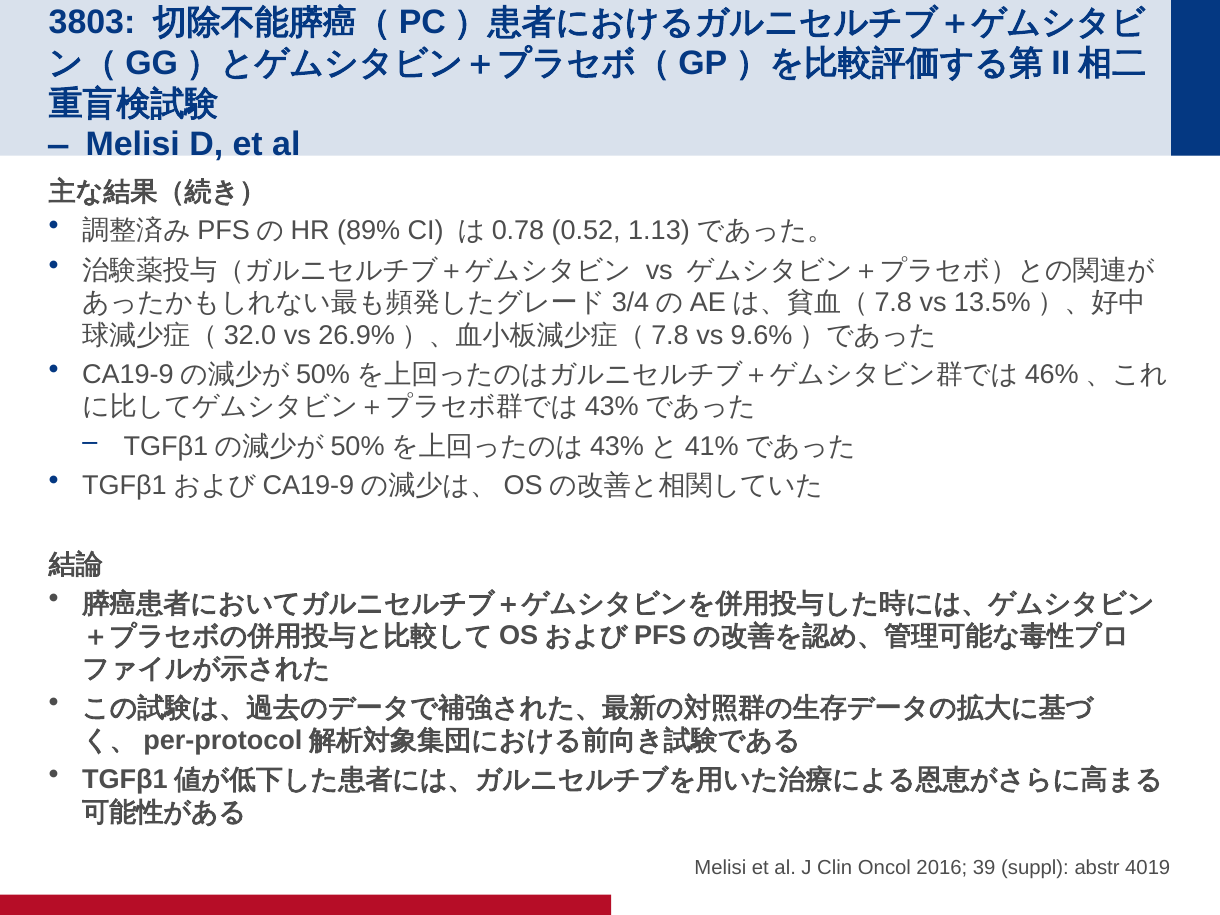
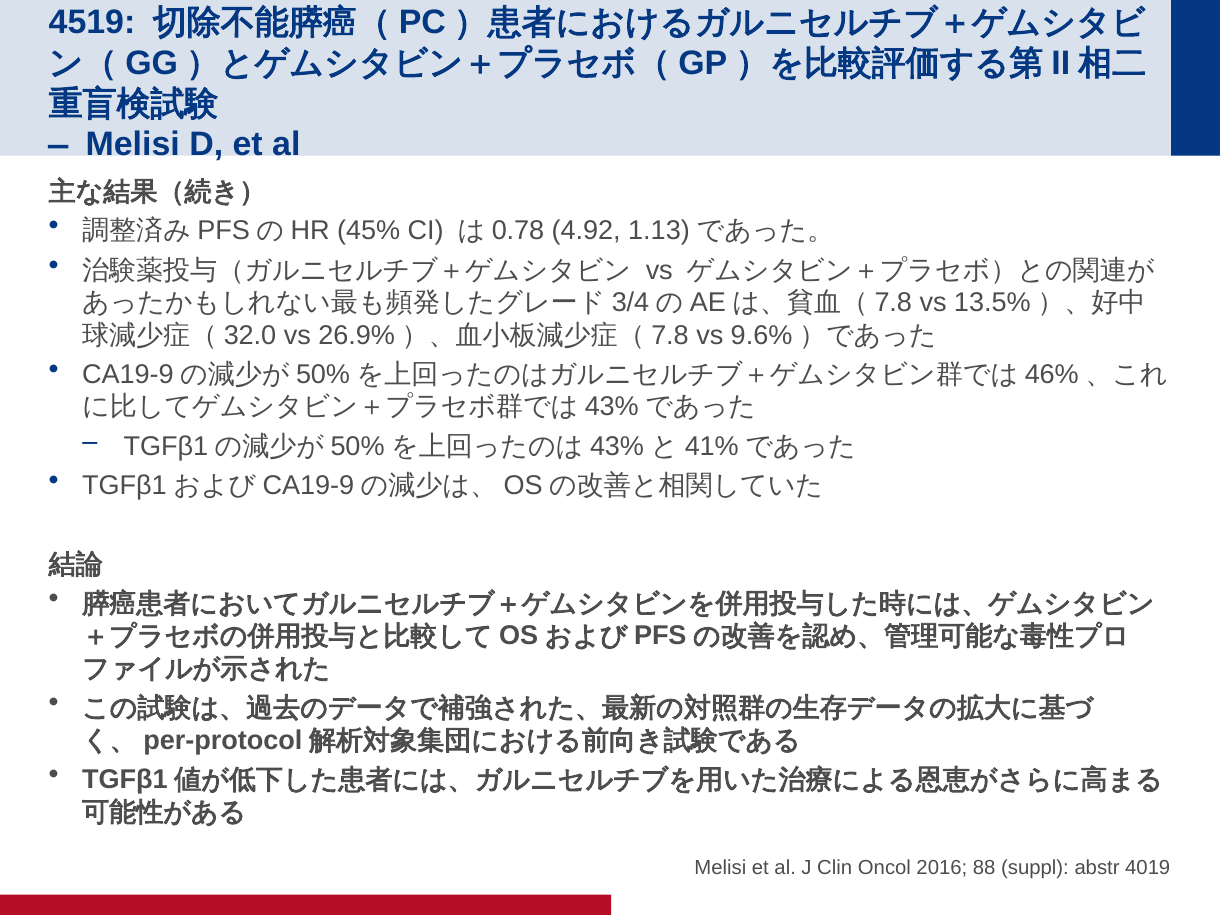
3803: 3803 -> 4519
89%: 89% -> 45%
0.52: 0.52 -> 4.92
39: 39 -> 88
